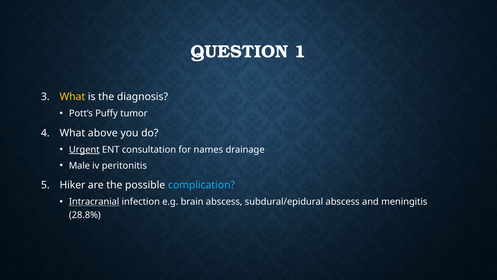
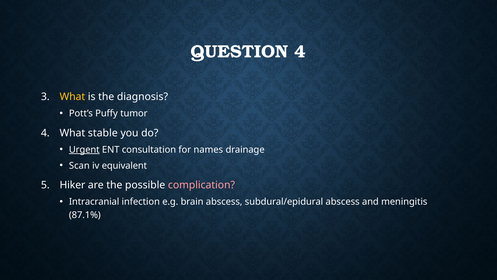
QUESTION 1: 1 -> 4
above: above -> stable
Male: Male -> Scan
peritonitis: peritonitis -> equivalent
complication colour: light blue -> pink
Intracranial underline: present -> none
28.8%: 28.8% -> 87.1%
